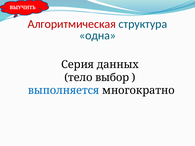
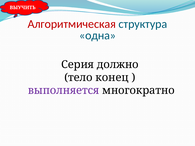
данных: данных -> должно
выбор: выбор -> конец
выполняется colour: blue -> purple
